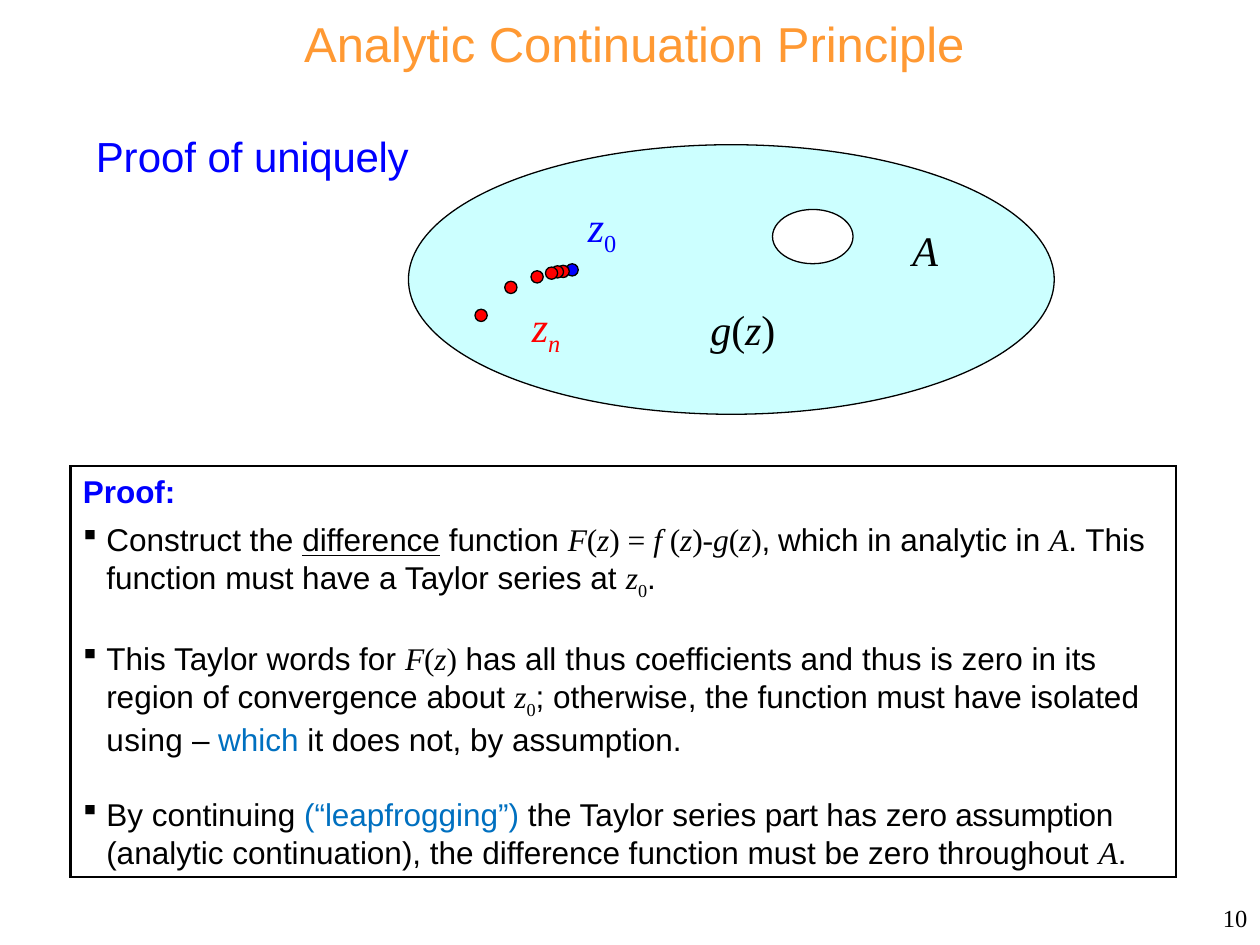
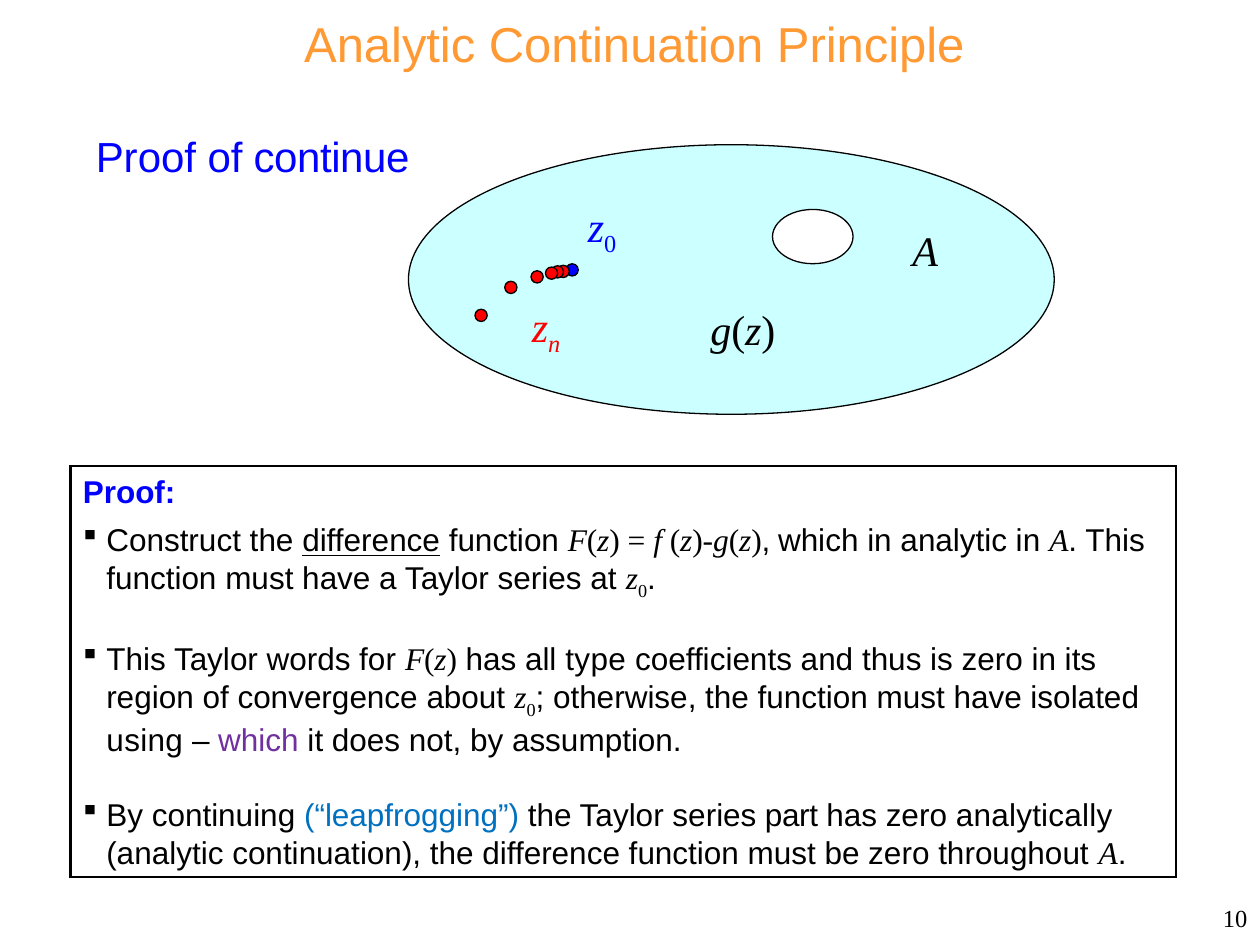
uniquely: uniquely -> continue
all thus: thus -> type
which at (258, 741) colour: blue -> purple
zero assumption: assumption -> analytically
